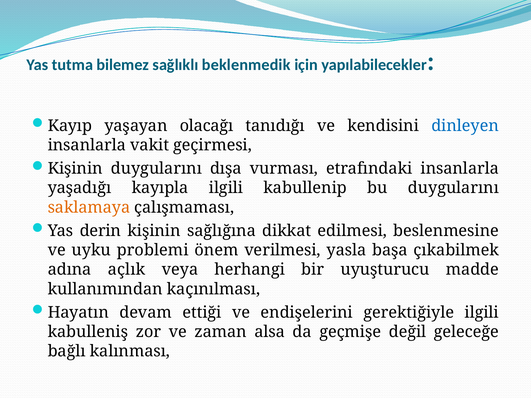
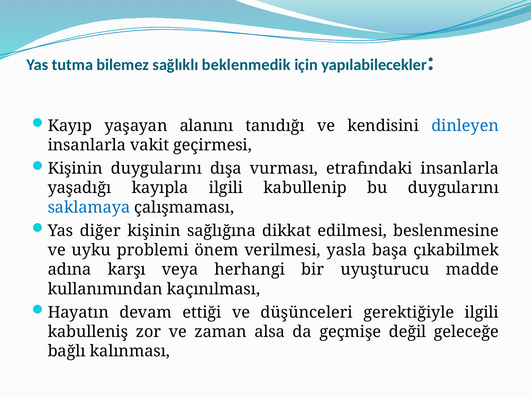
olacağı: olacağı -> alanını
saklamaya colour: orange -> blue
derin: derin -> diğer
açlık: açlık -> karşı
endişelerini: endişelerini -> düşünceleri
